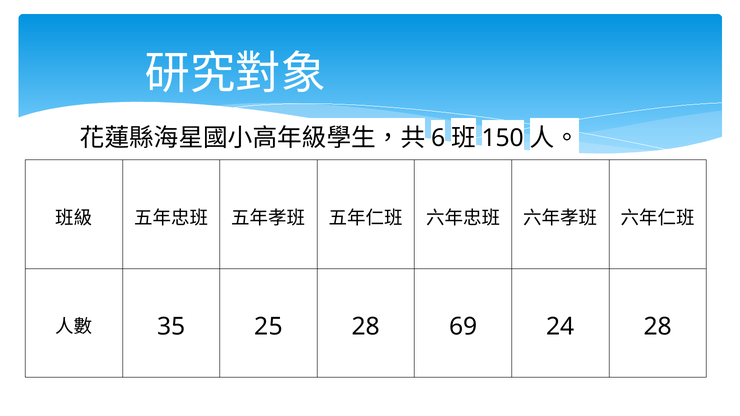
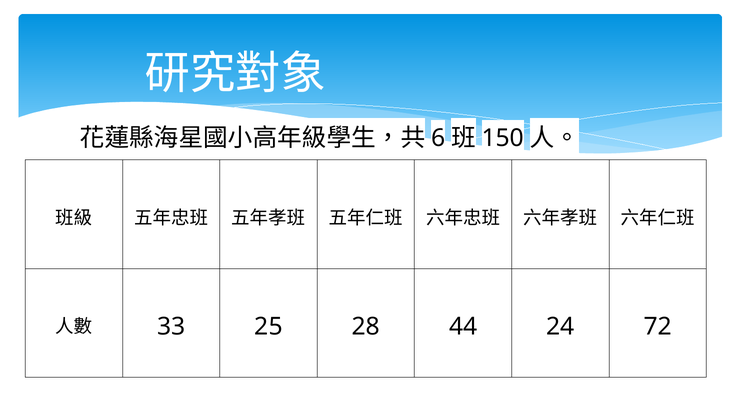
35: 35 -> 33
69: 69 -> 44
24 28: 28 -> 72
